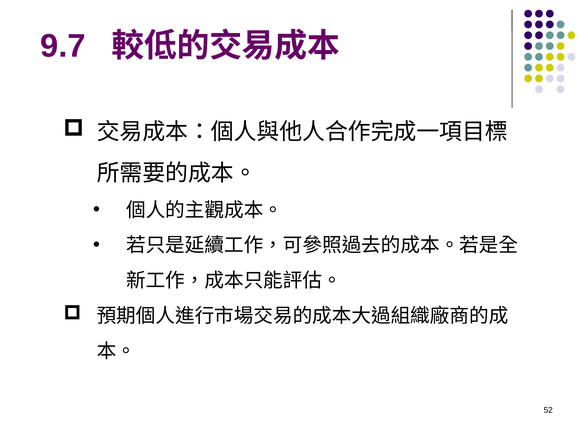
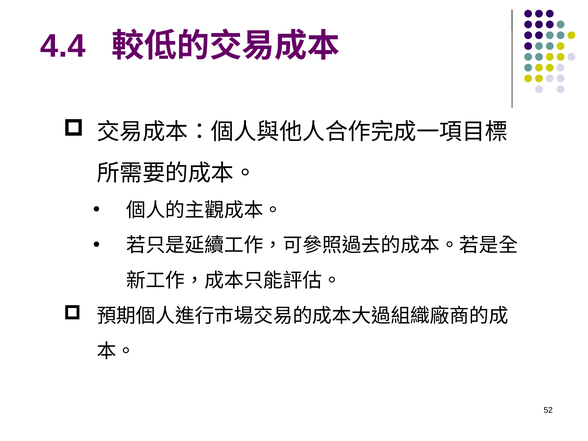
9.7: 9.7 -> 4.4
